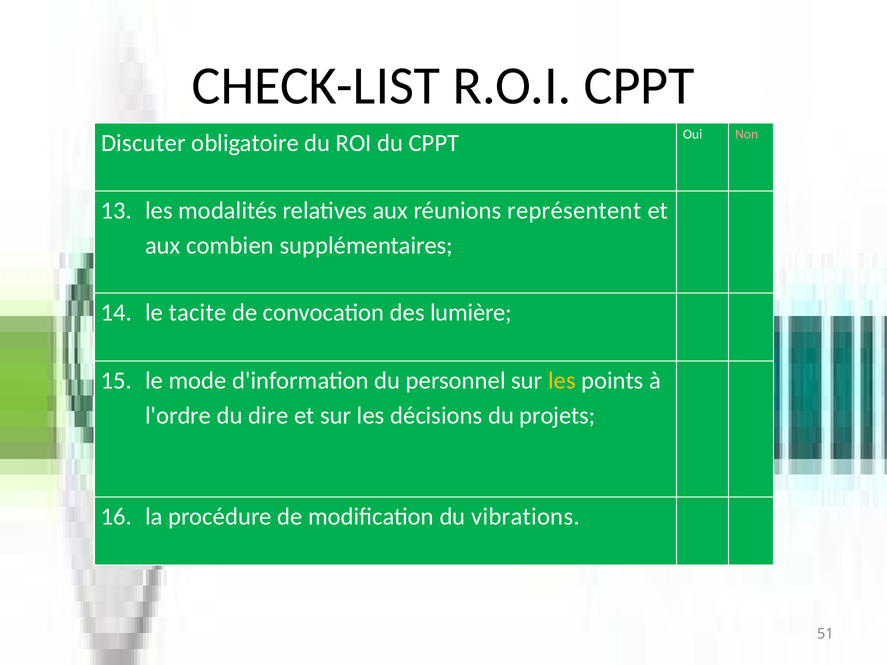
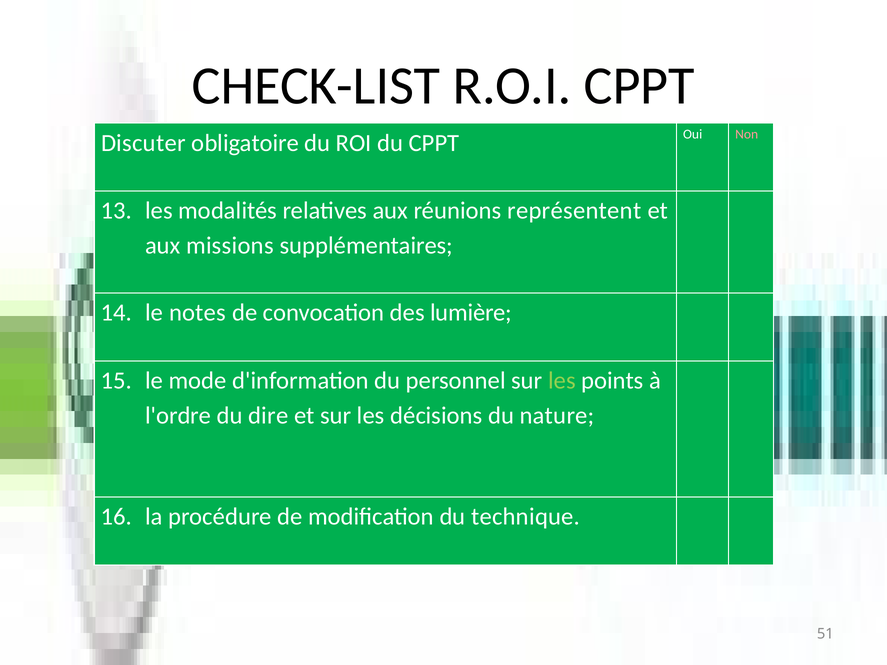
combien: combien -> missions
tacite: tacite -> notes
les at (562, 381) colour: yellow -> light green
projets: projets -> nature
vibrations: vibrations -> technique
